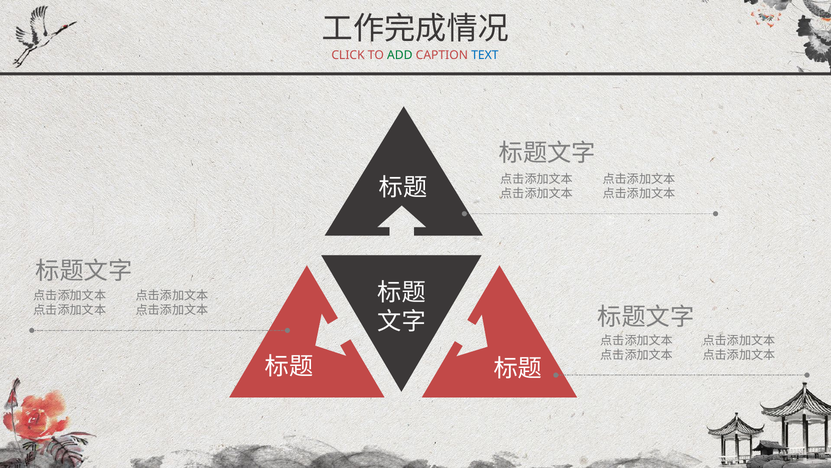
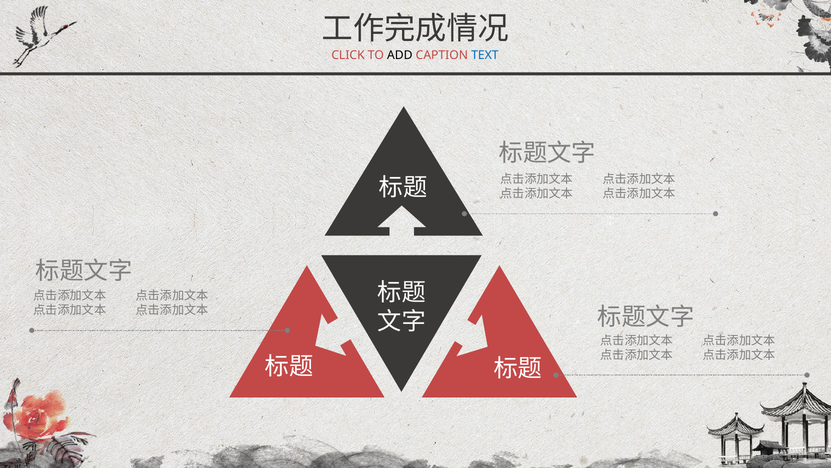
ADD colour: green -> black
